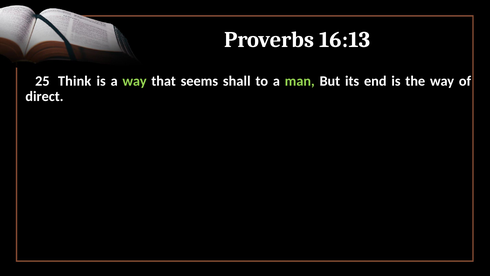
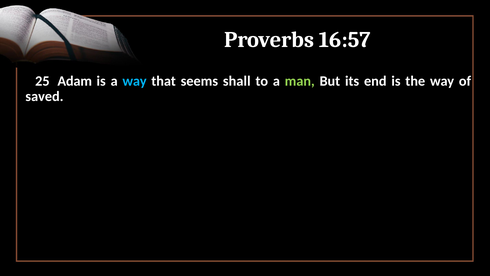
16:13: 16:13 -> 16:57
Think: Think -> Adam
way at (135, 81) colour: light green -> light blue
direct: direct -> saved
